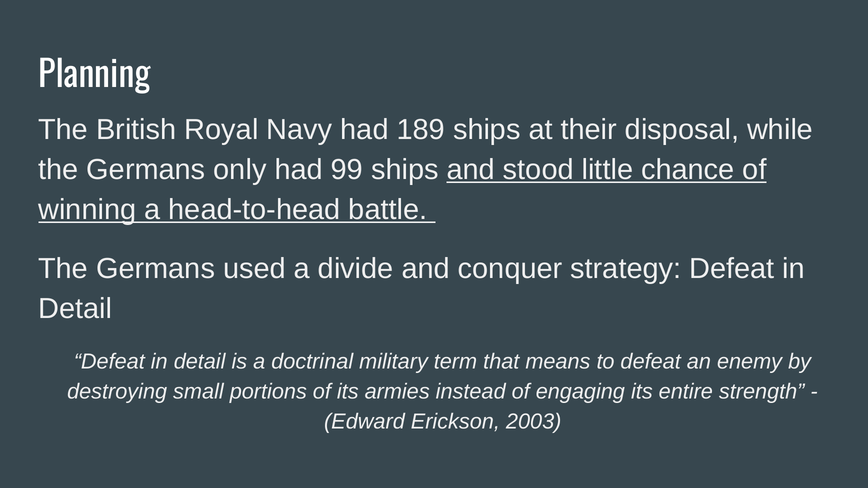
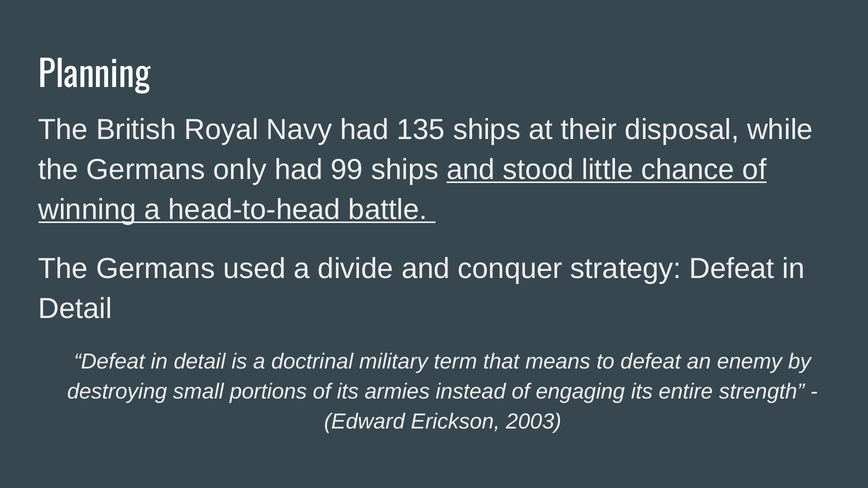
189: 189 -> 135
